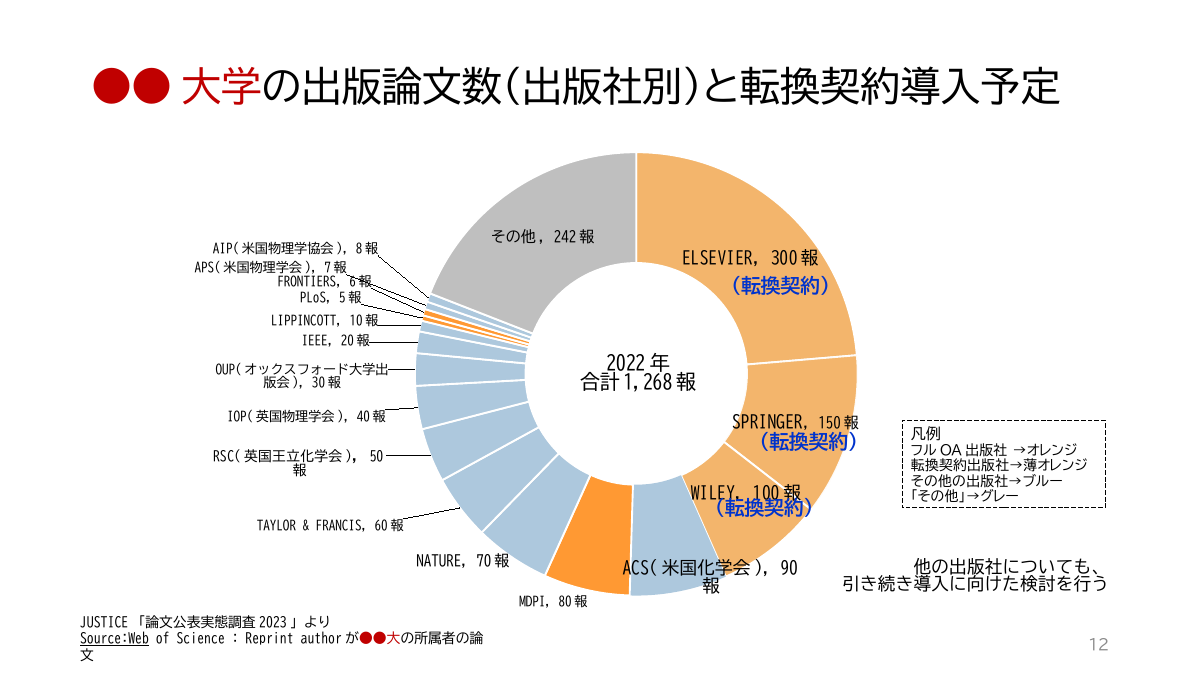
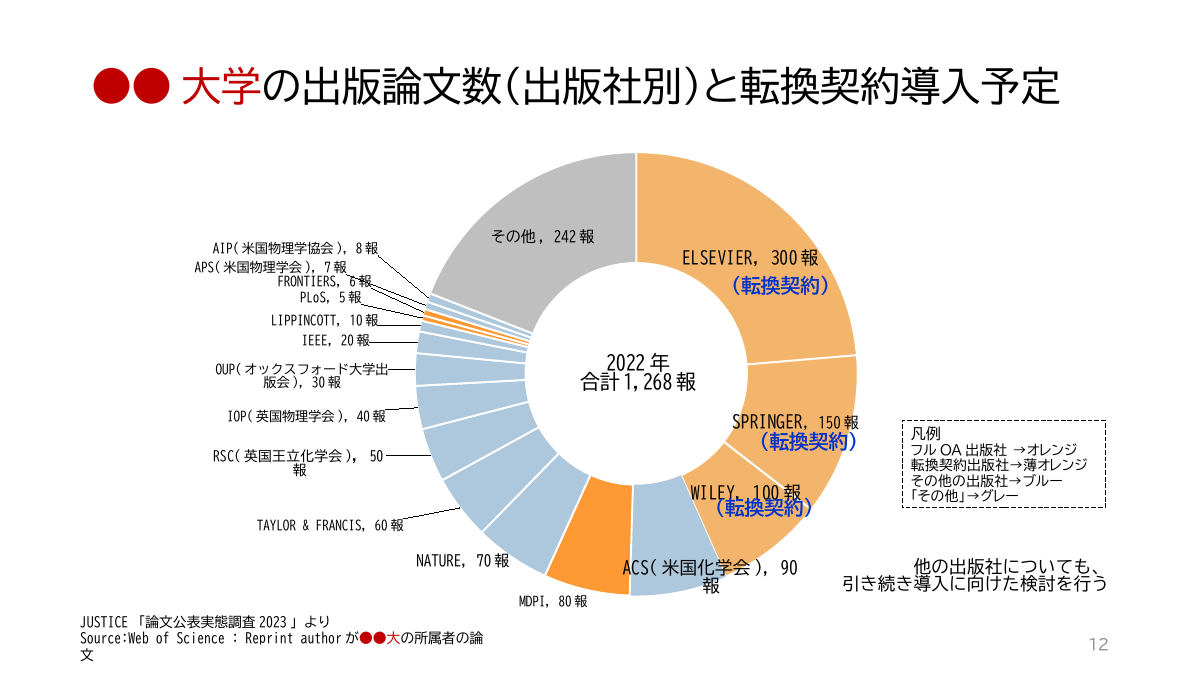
Source:Web underline: present -> none
